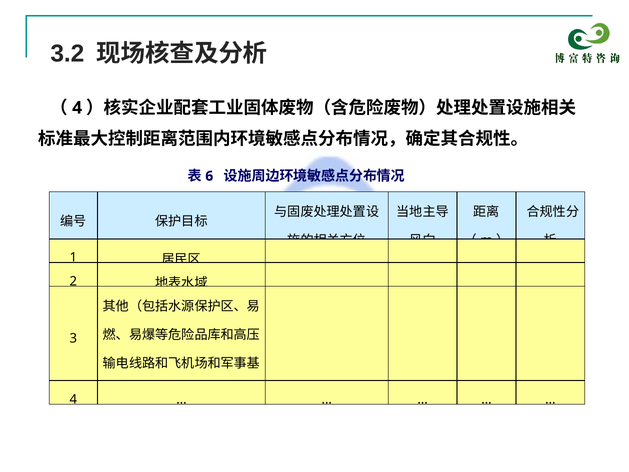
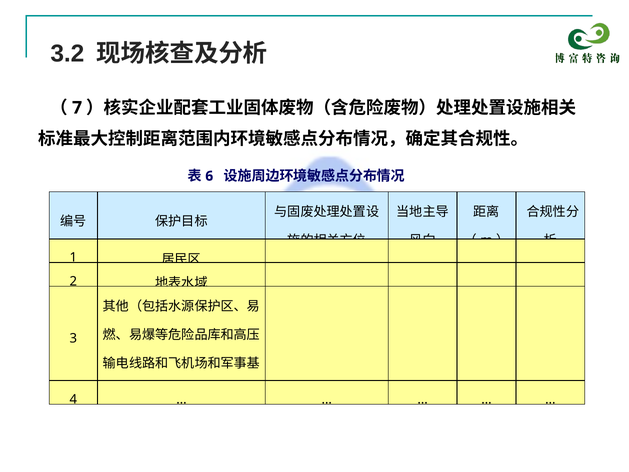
4 at (77, 108): 4 -> 7
